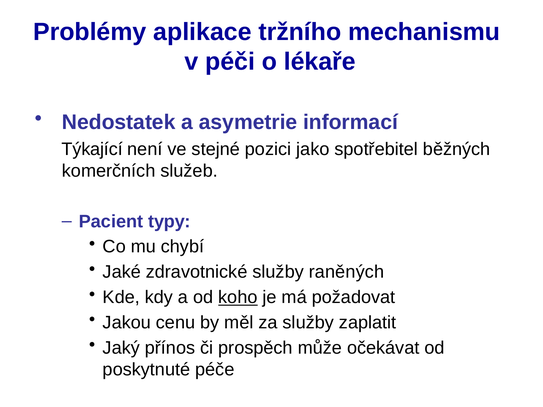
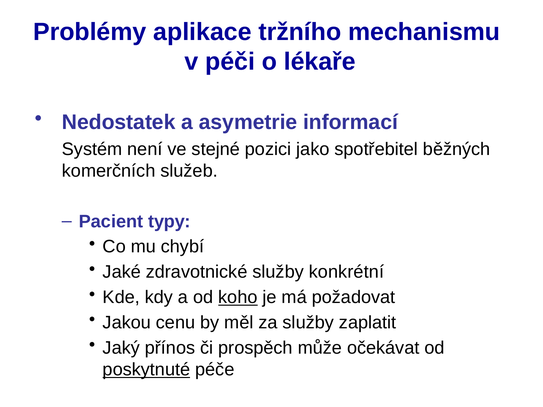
Týkající: Týkající -> Systém
raněných: raněných -> konkrétní
poskytnuté underline: none -> present
